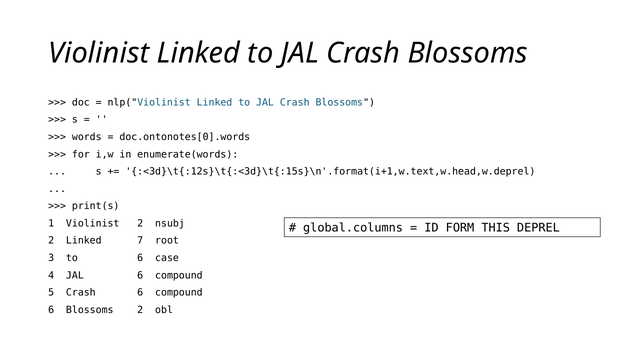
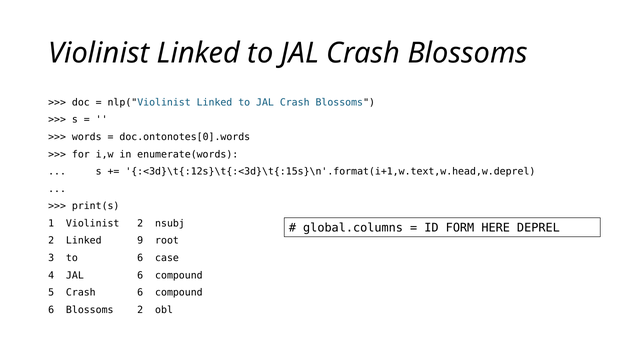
THIS: THIS -> HERE
7: 7 -> 9
